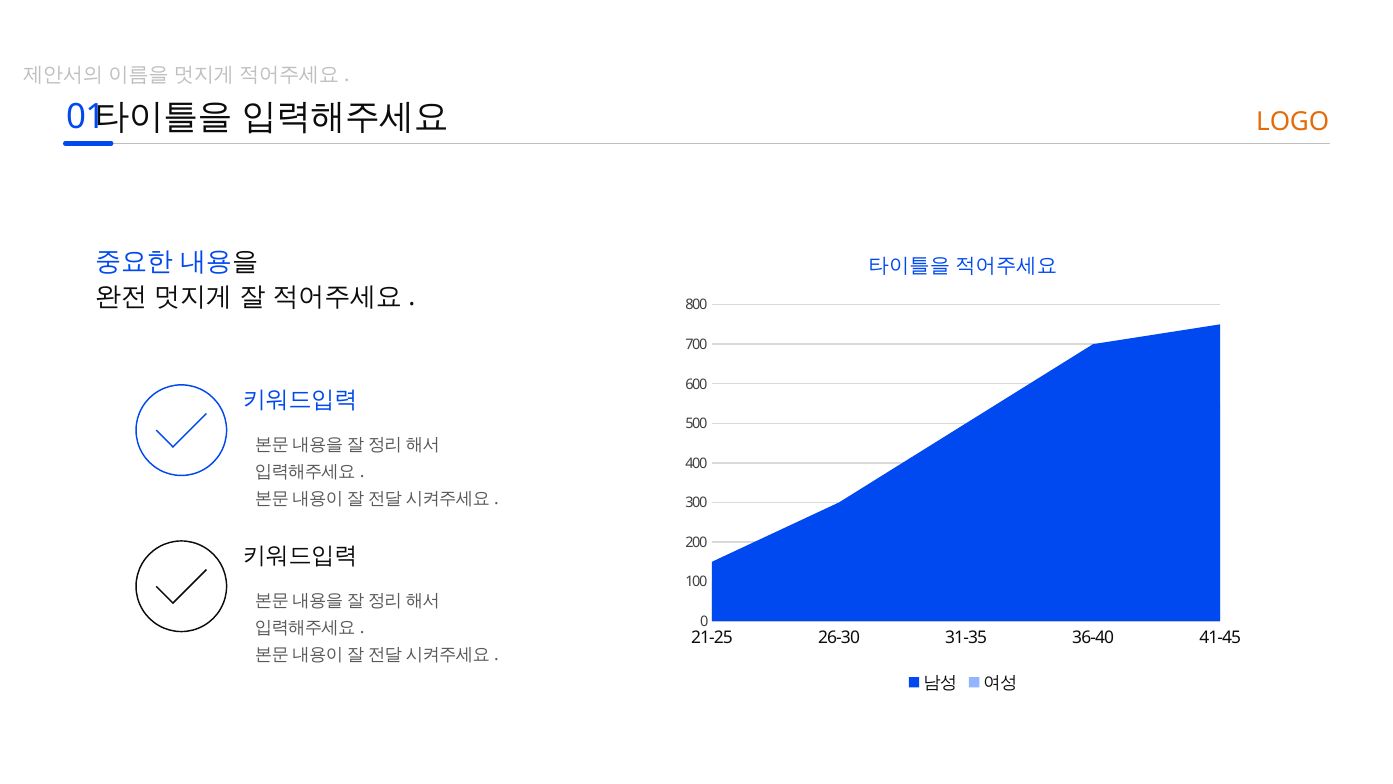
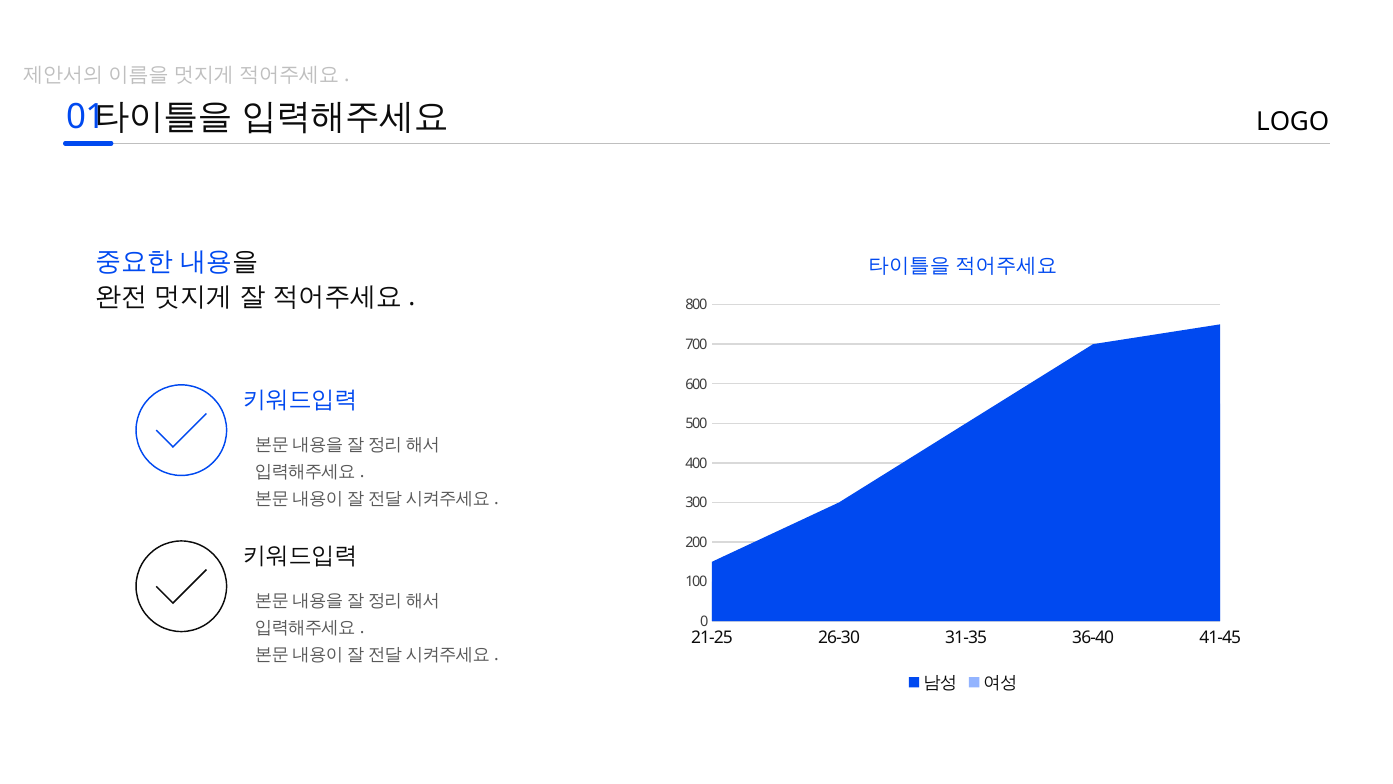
LOGO colour: orange -> black
